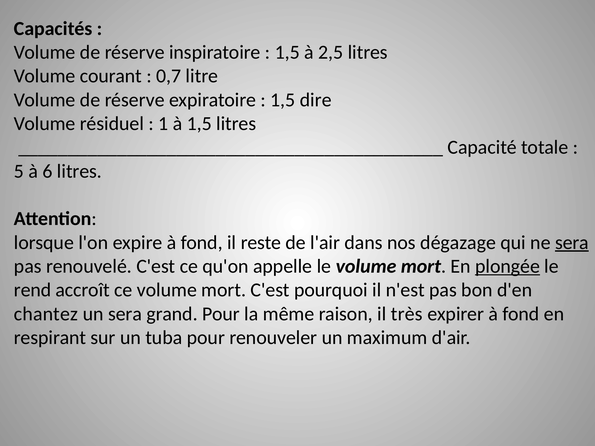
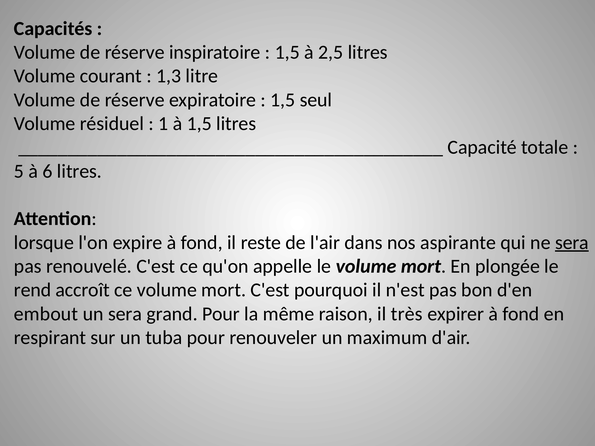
0,7: 0,7 -> 1,3
dire: dire -> seul
dégazage: dégazage -> aspirante
plongée underline: present -> none
chantez: chantez -> embout
